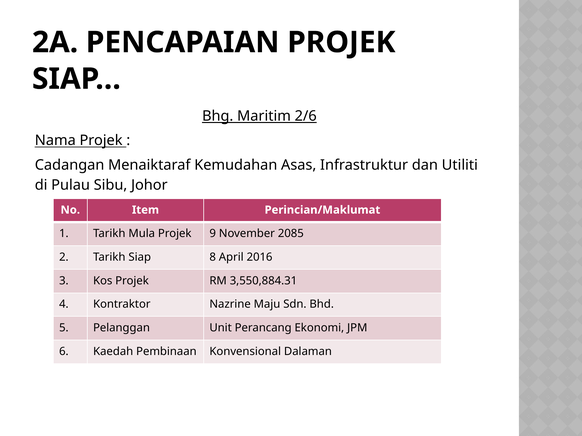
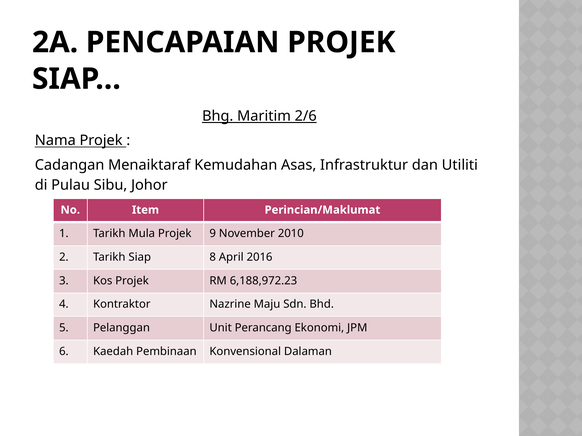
2085: 2085 -> 2010
3,550,884.31: 3,550,884.31 -> 6,188,972.23
